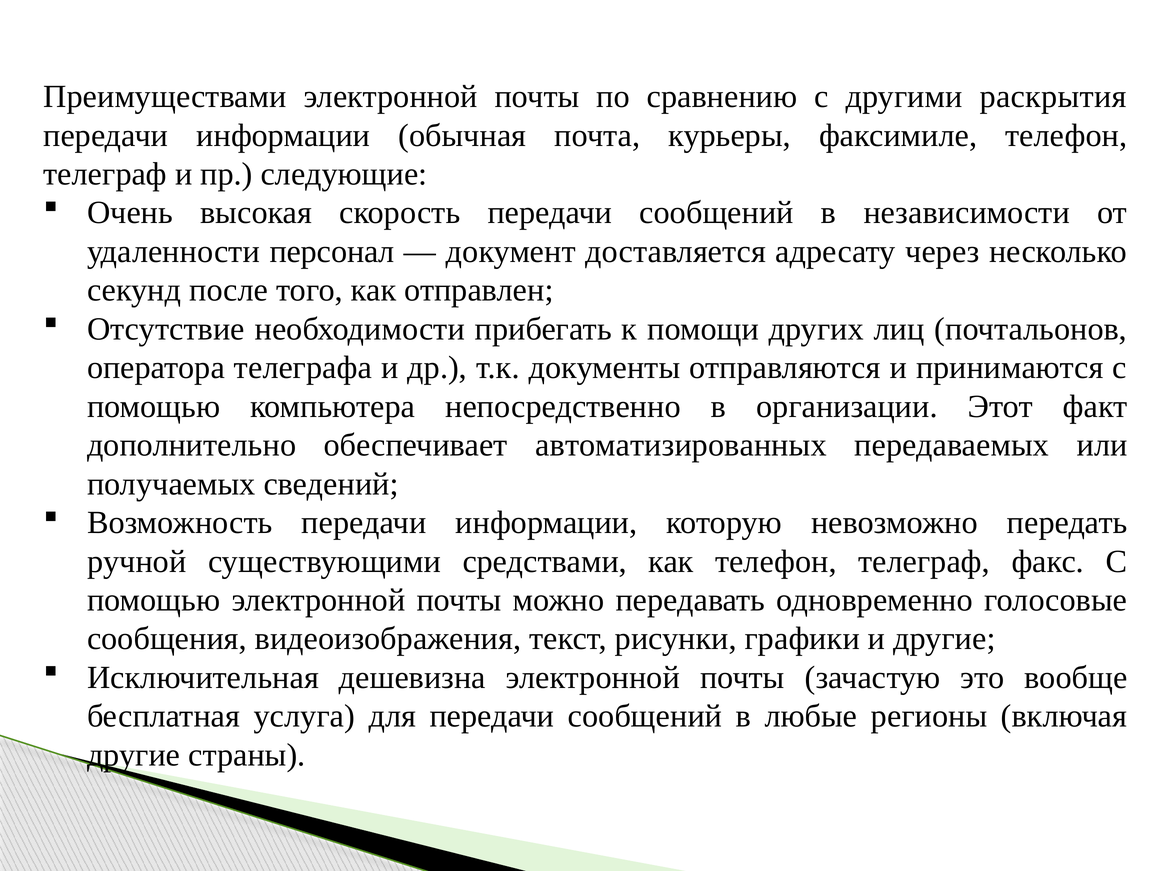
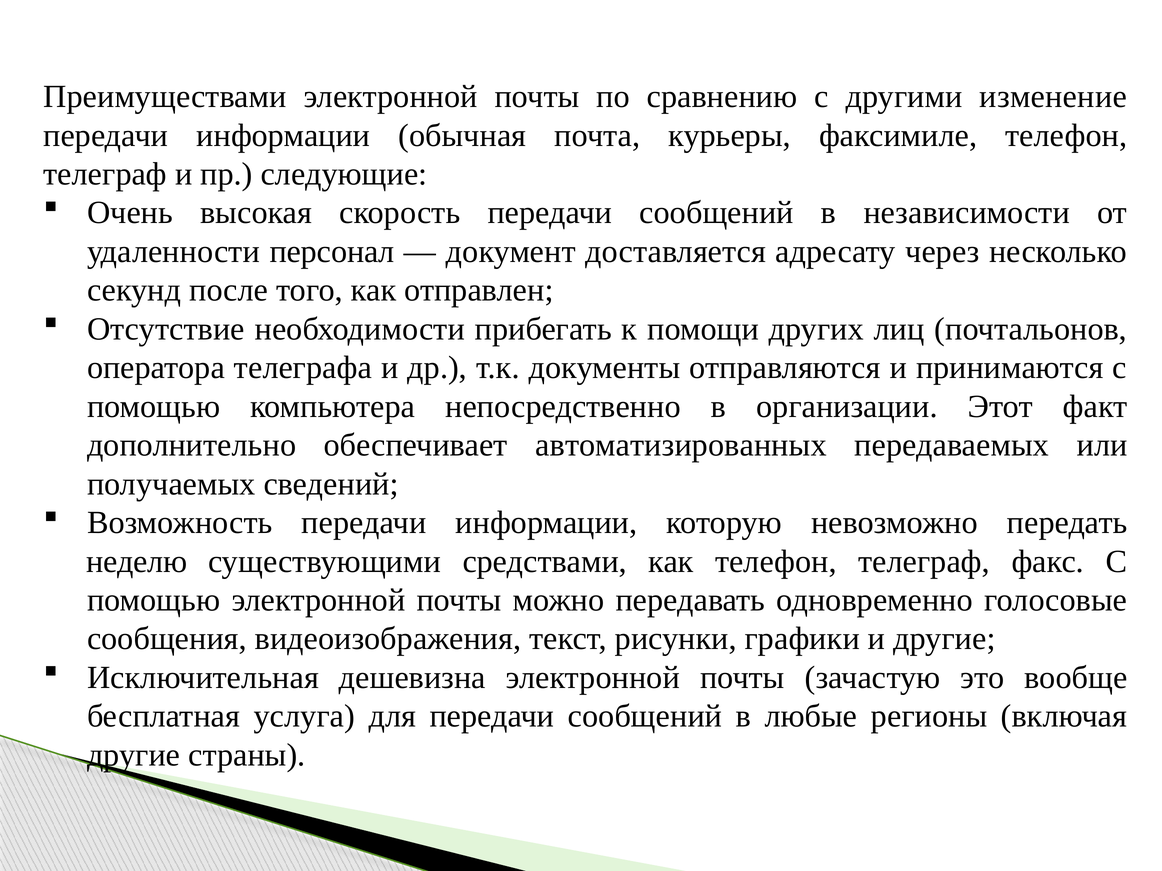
раскрытия: раскрытия -> изменение
ручной: ручной -> неделю
